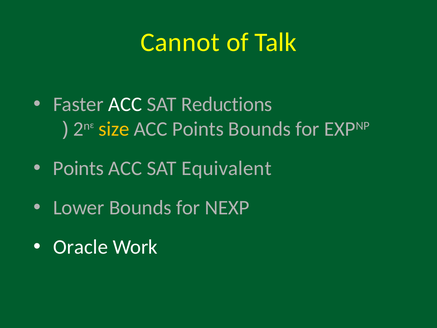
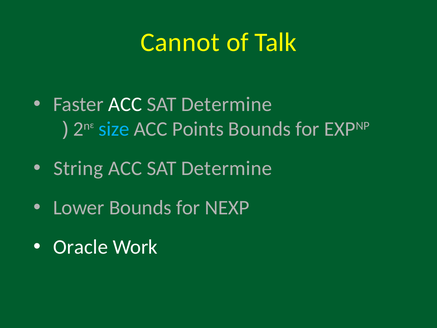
Reductions at (227, 104): Reductions -> Determine
size colour: yellow -> light blue
Points at (78, 168): Points -> String
Equivalent at (226, 168): Equivalent -> Determine
